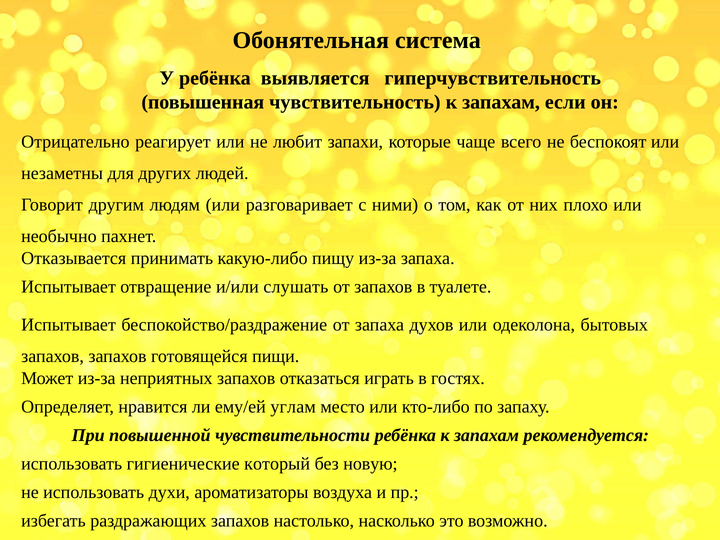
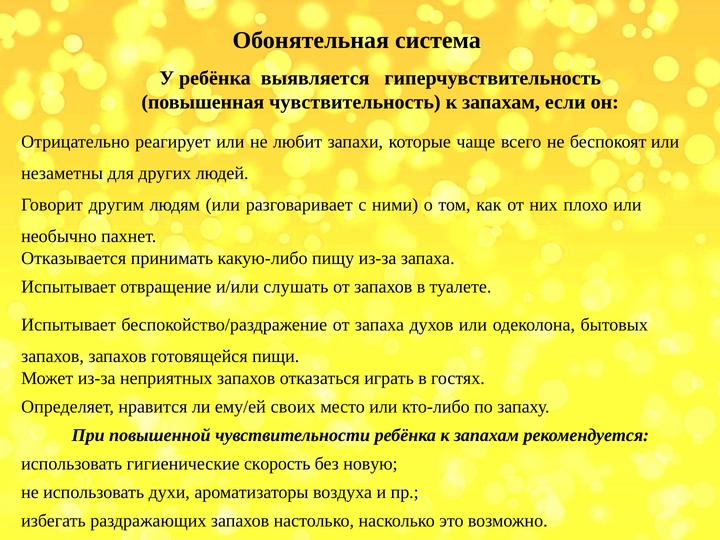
углам: углам -> своих
который: который -> скорость
